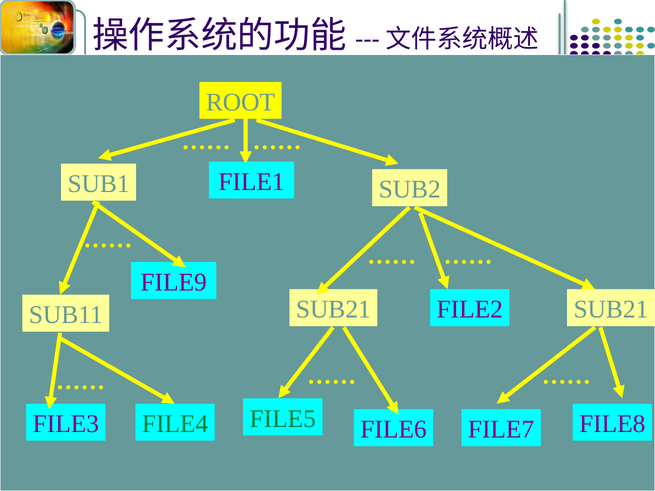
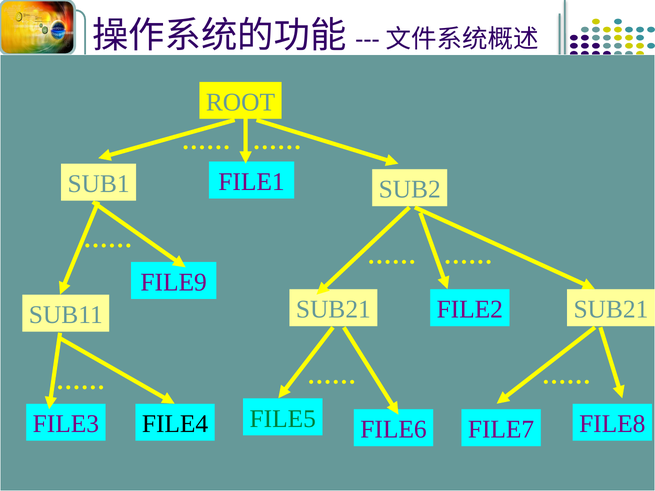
FILE4 colour: green -> black
